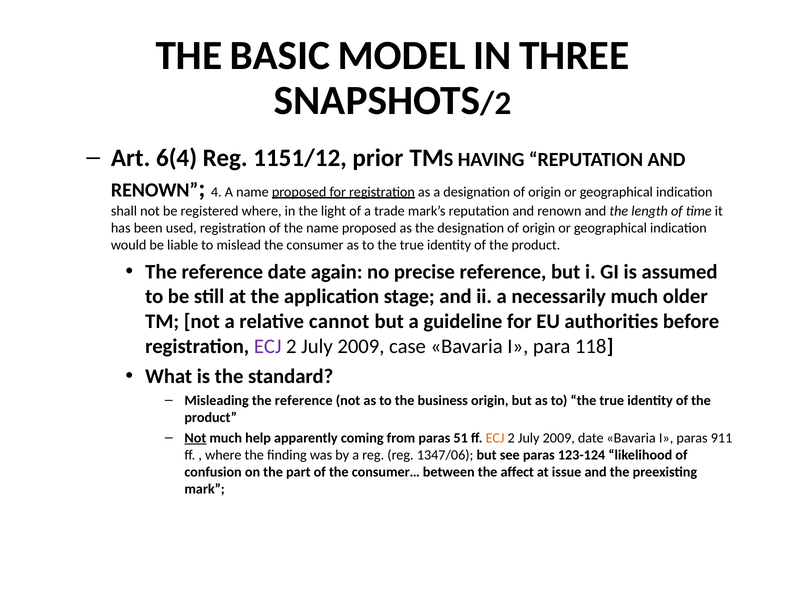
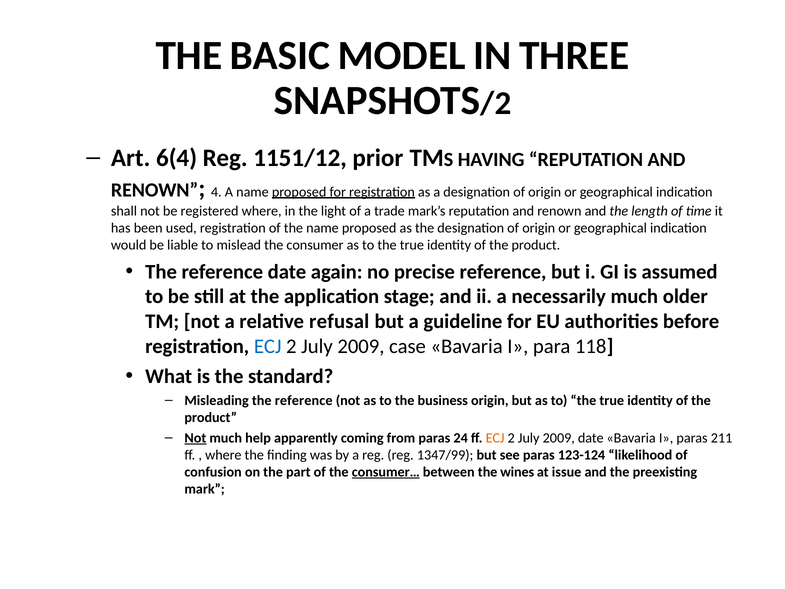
cannot: cannot -> refusal
ECJ at (268, 346) colour: purple -> blue
51: 51 -> 24
911: 911 -> 211
1347/06: 1347/06 -> 1347/99
consumer… underline: none -> present
affect: affect -> wines
